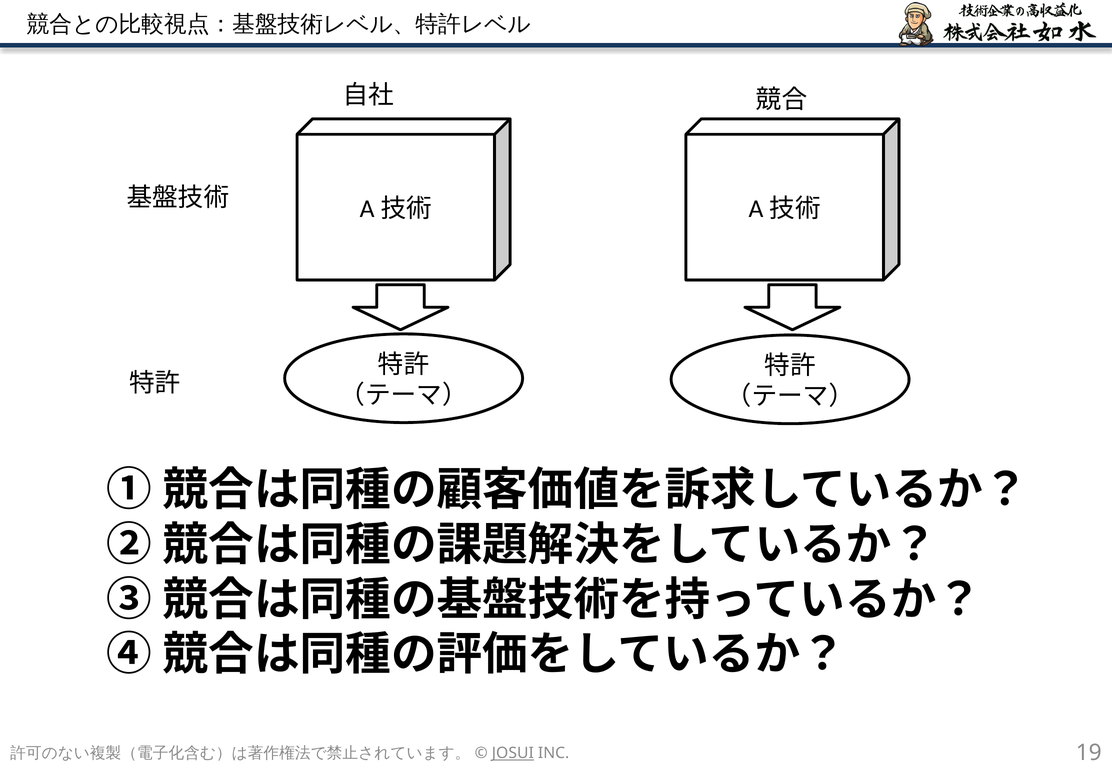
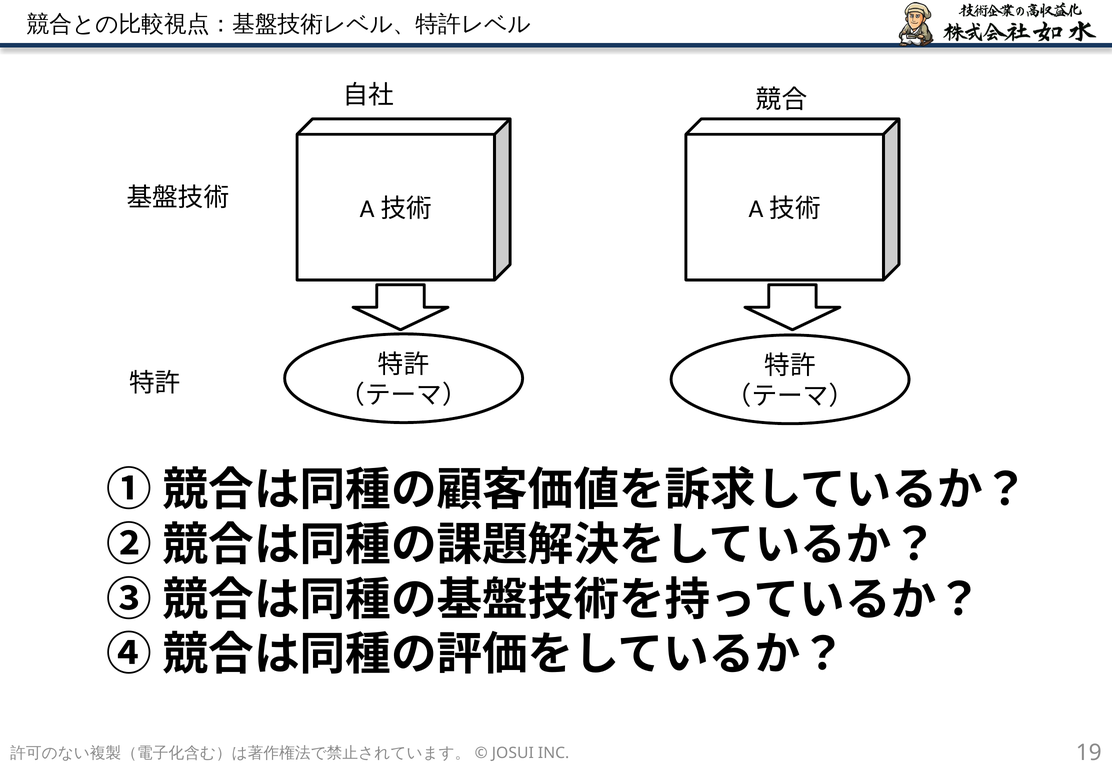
JOSUI underline: present -> none
